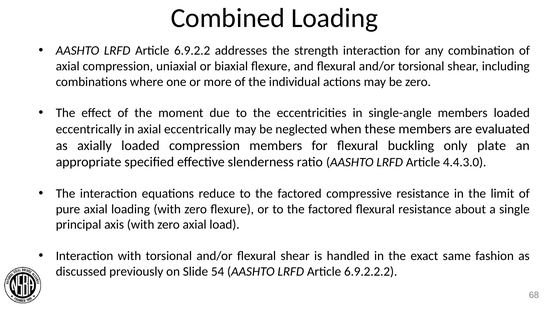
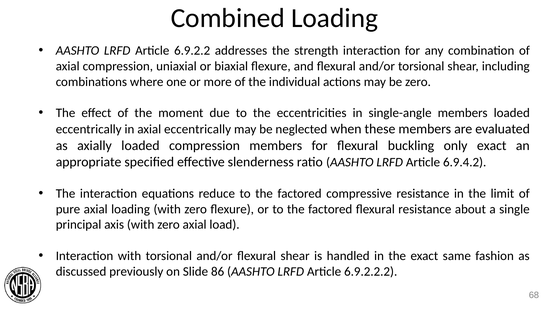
only plate: plate -> exact
4.4.3.0: 4.4.3.0 -> 6.9.4.2
54: 54 -> 86
